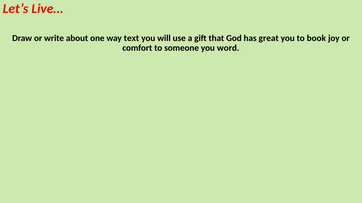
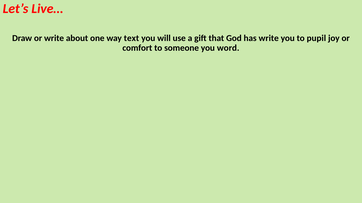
has great: great -> write
book: book -> pupil
